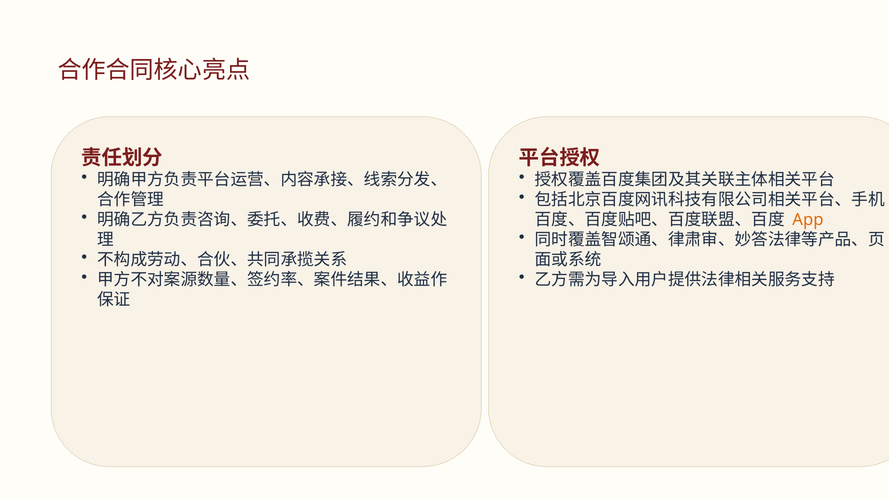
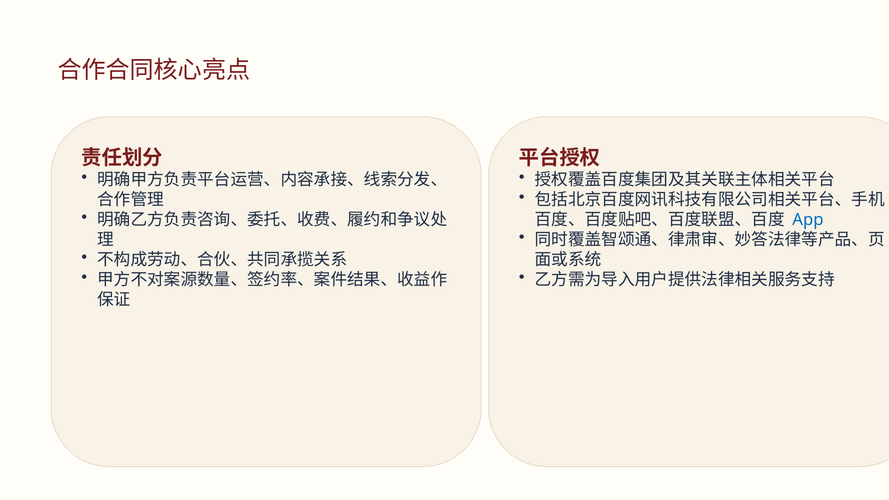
App colour: orange -> blue
